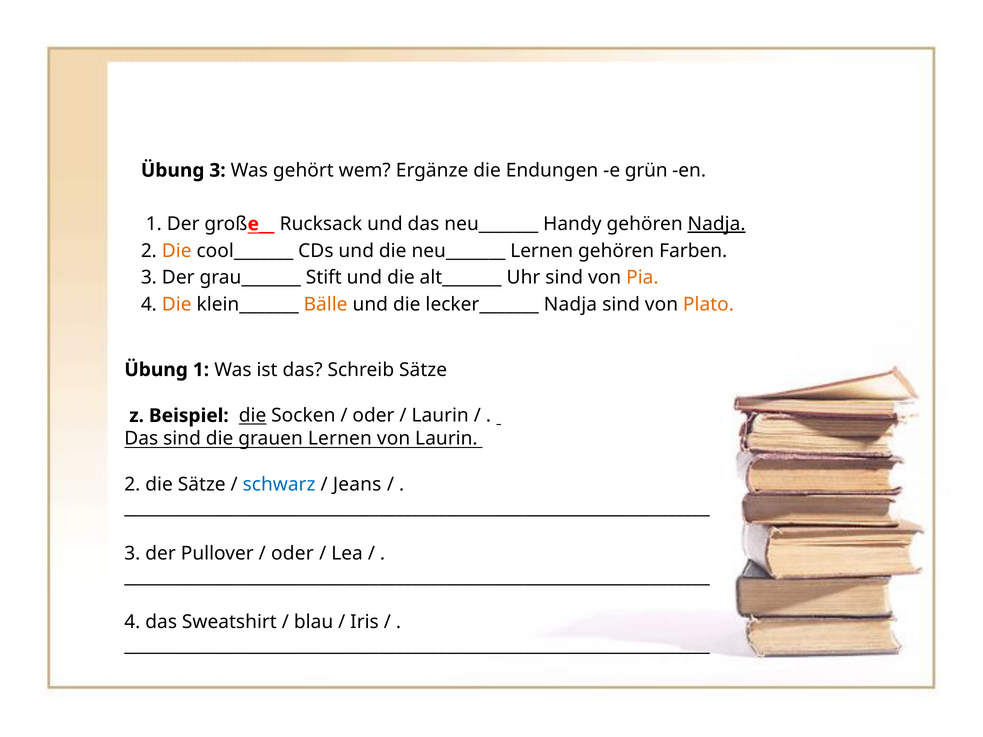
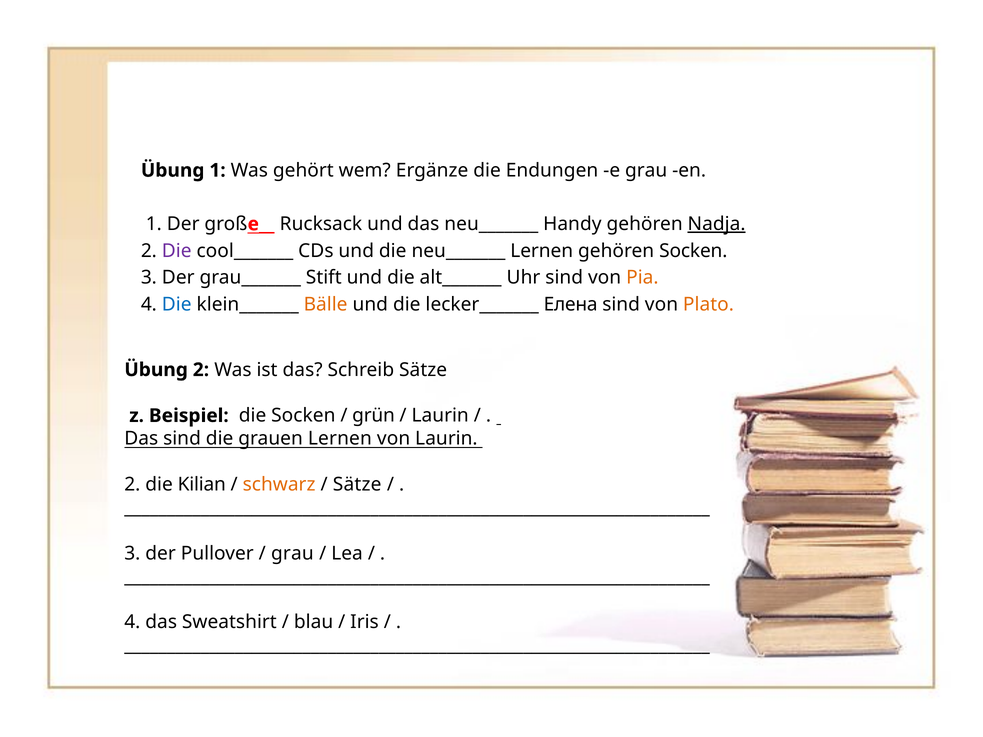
Übung 3: 3 -> 1
e grün: grün -> grau
Die at (177, 251) colour: orange -> purple
gehören Farben: Farben -> Socken
Die at (177, 304) colour: orange -> blue
lecker_______ Nadja: Nadja -> Елена
Übung 1: 1 -> 2
die at (253, 416) underline: present -> none
oder at (373, 416): oder -> grün
die Sätze: Sätze -> Kilian
schwarz colour: blue -> orange
Jeans at (357, 485): Jeans -> Sätze
oder at (292, 553): oder -> grau
